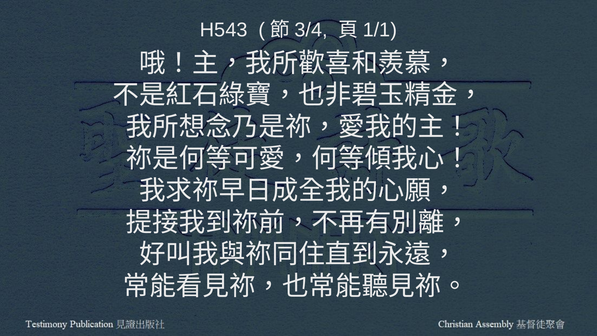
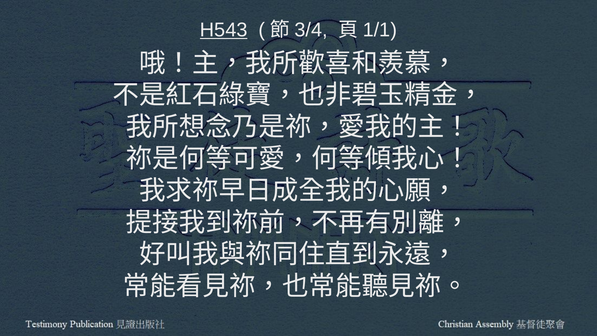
H543 underline: none -> present
